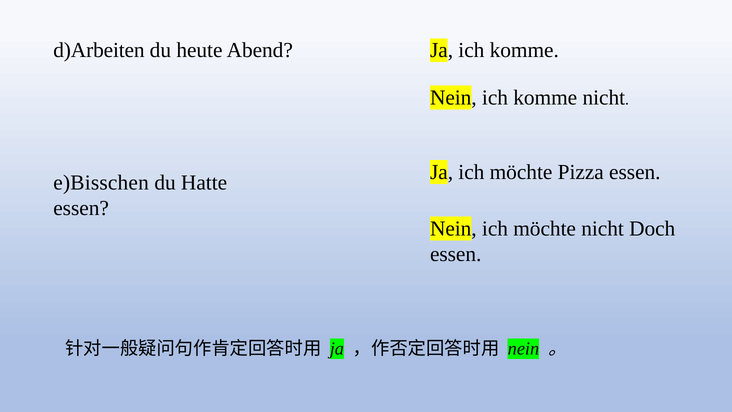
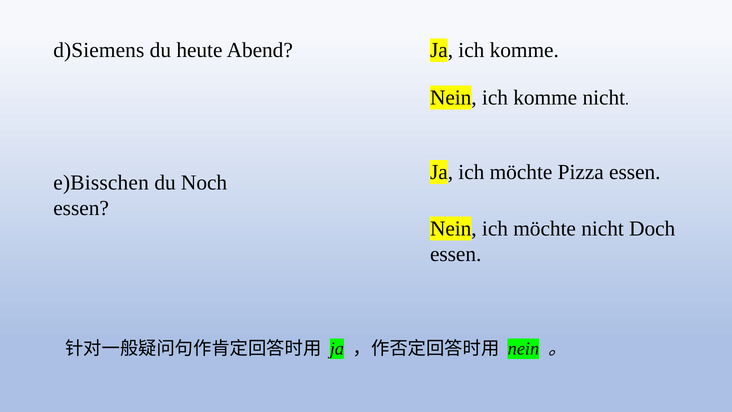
d)Arbeiten: d)Arbeiten -> d)Siemens
Hatte: Hatte -> Noch
